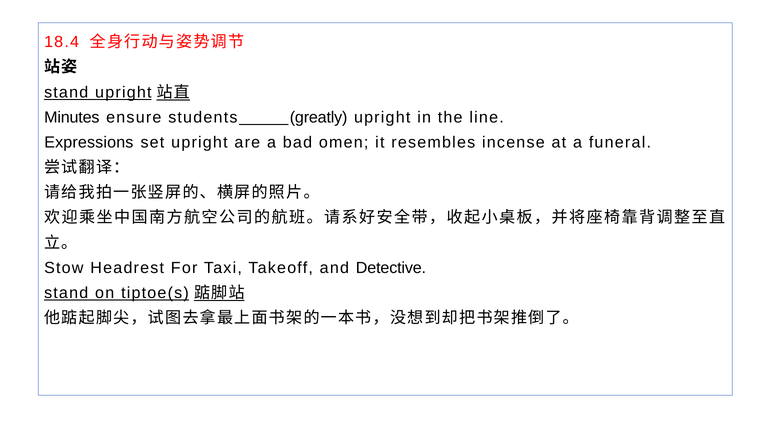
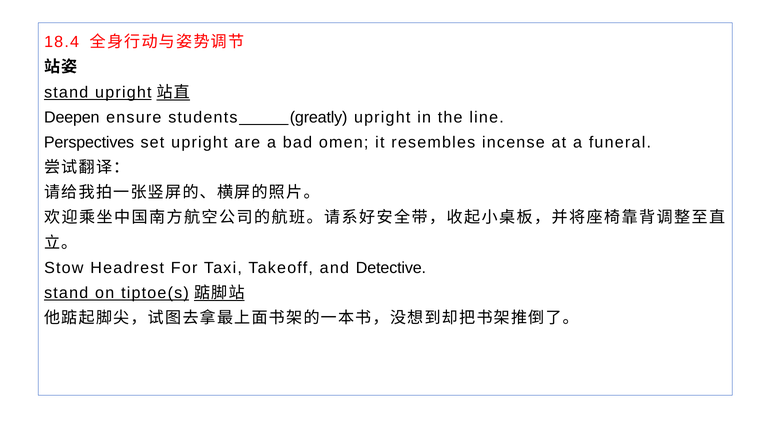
Minutes: Minutes -> Deepen
Expressions: Expressions -> Perspectives
